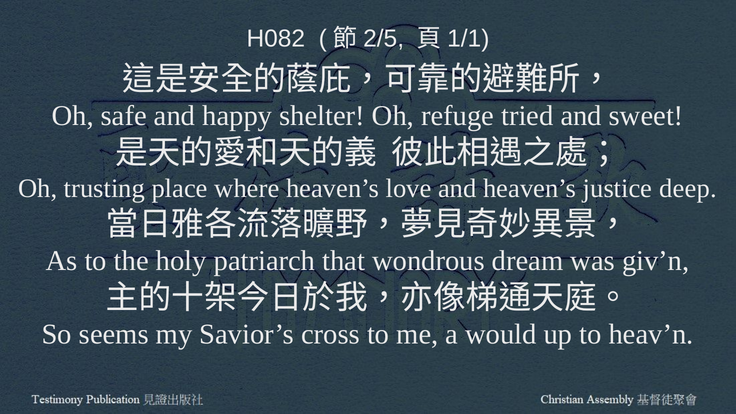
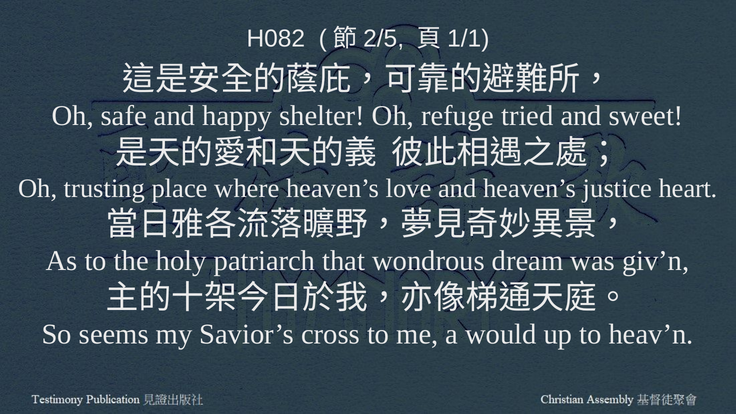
deep: deep -> heart
